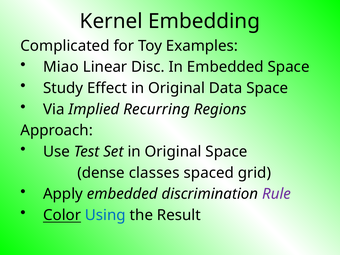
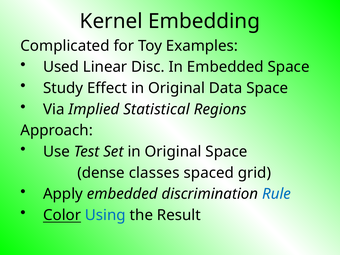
Miao: Miao -> Used
Recurring: Recurring -> Statistical
Rule colour: purple -> blue
